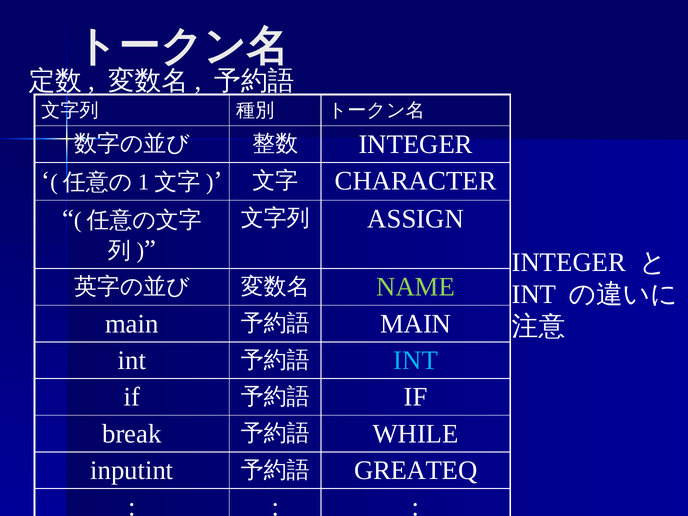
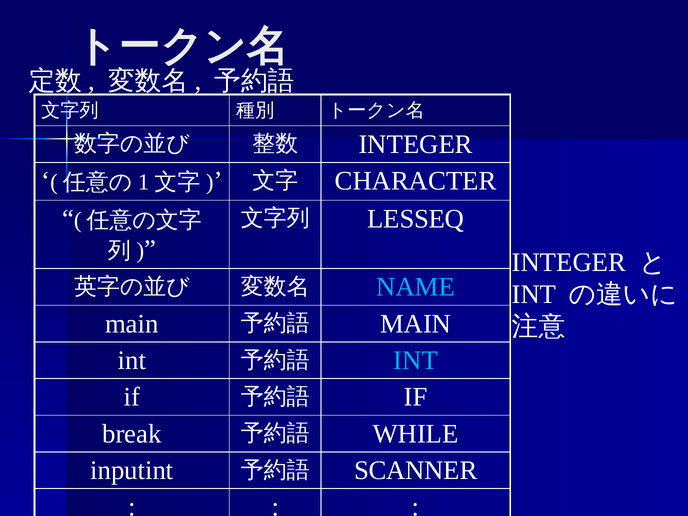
ASSIGN: ASSIGN -> LESSEQ
NAME colour: light green -> light blue
GREATEQ: GREATEQ -> SCANNER
